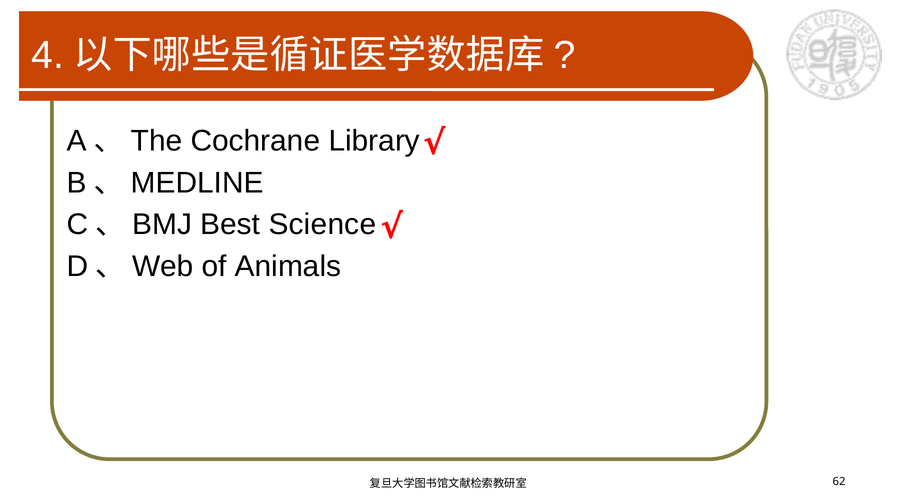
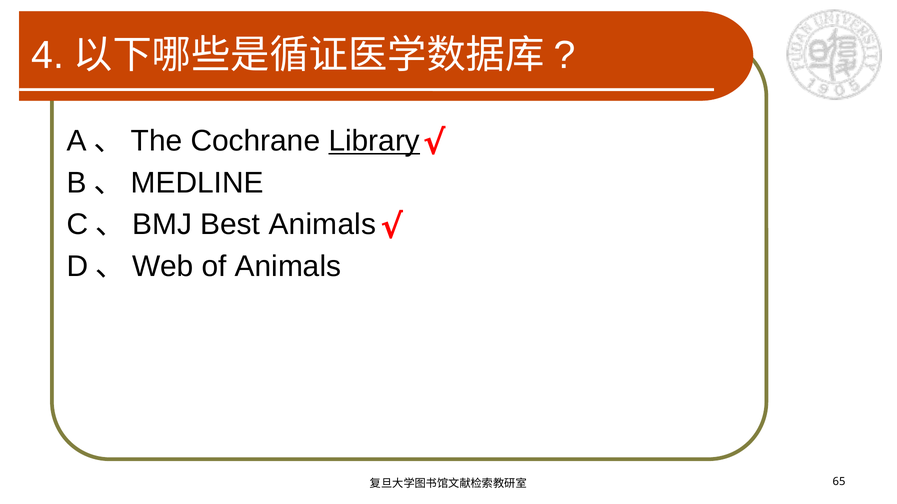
Library underline: none -> present
Best Science: Science -> Animals
62: 62 -> 65
